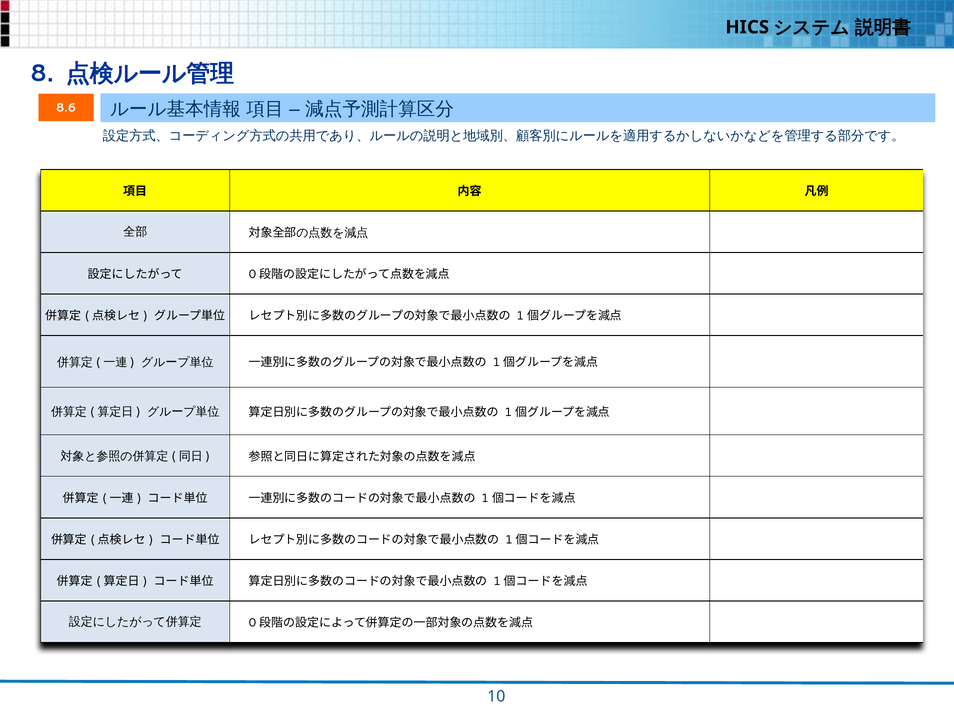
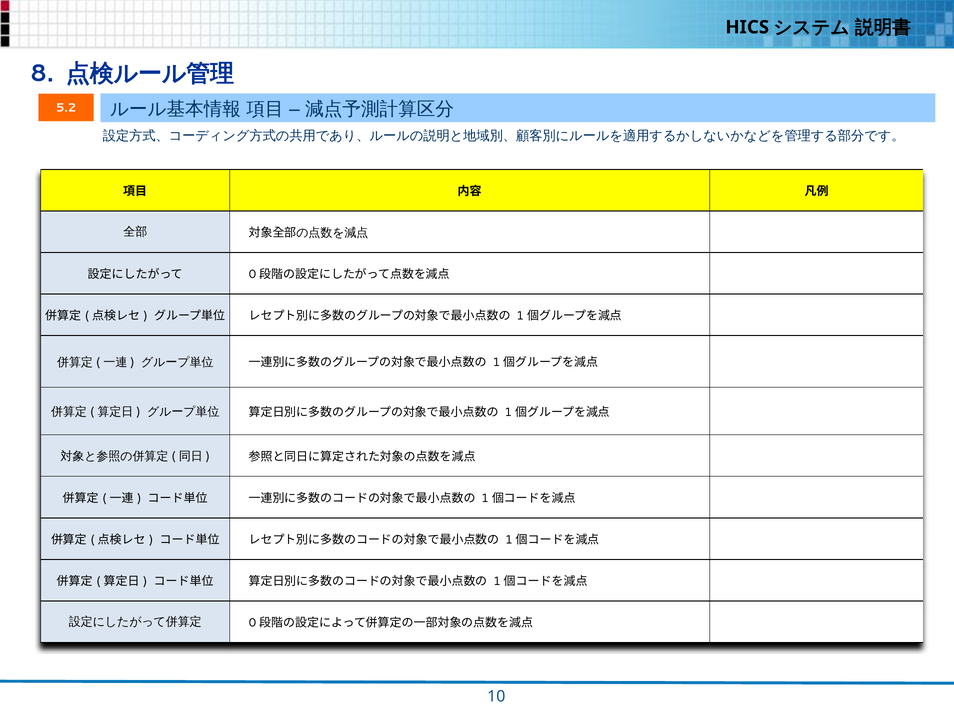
8.6: 8.6 -> 5.2
